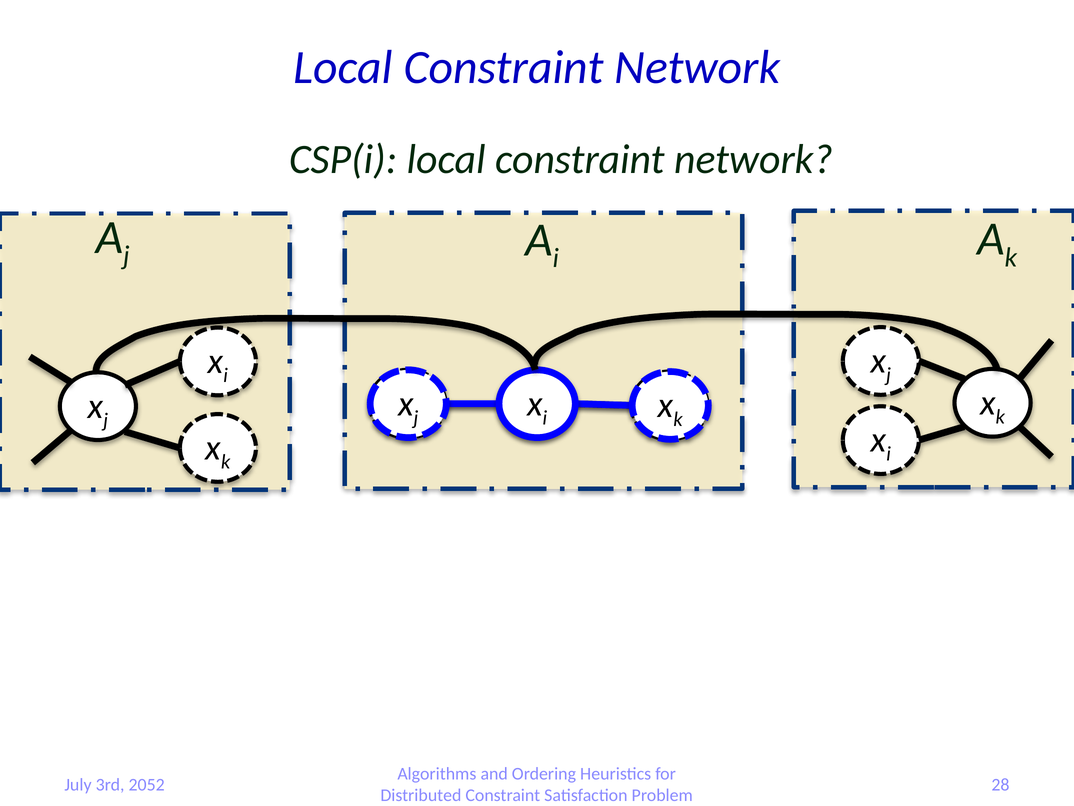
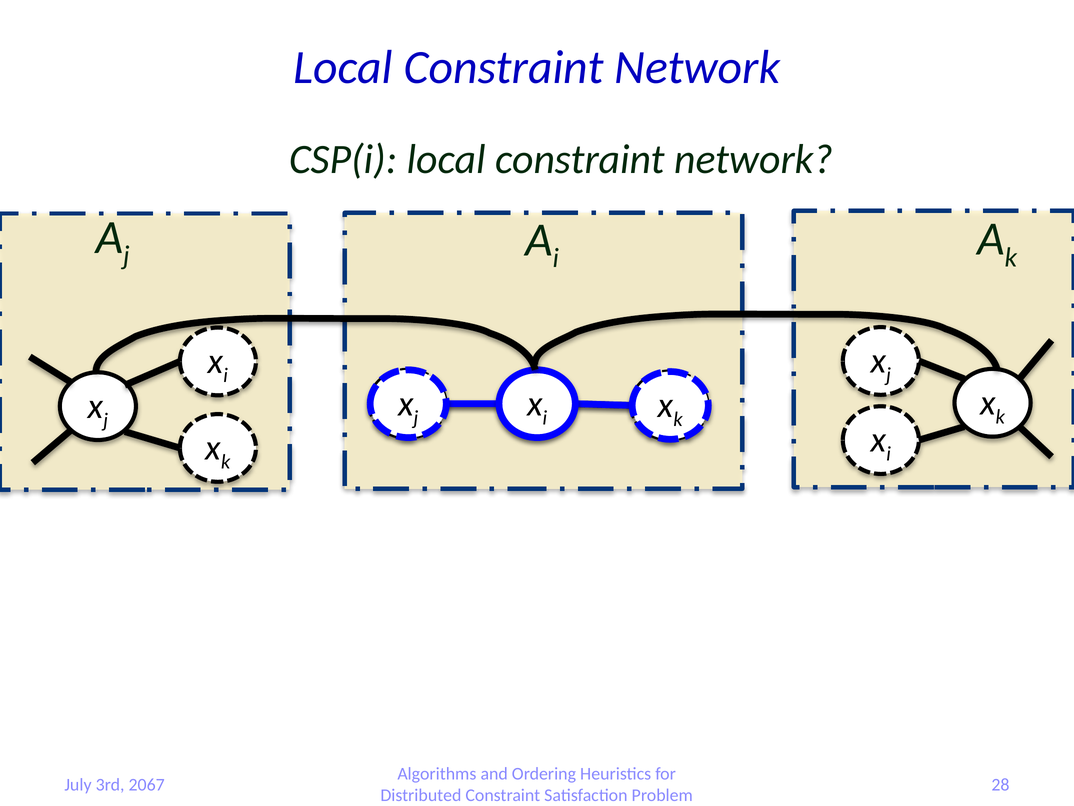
2052: 2052 -> 2067
